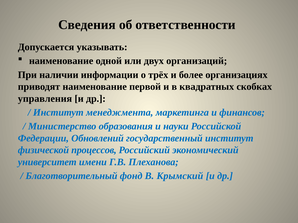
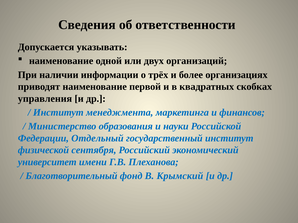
Обновлений: Обновлений -> Отдельный
процессов: процессов -> сентября
